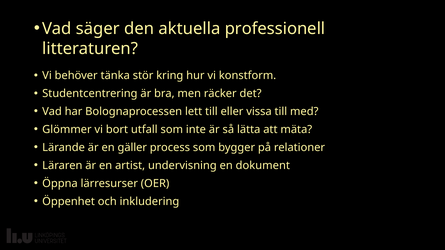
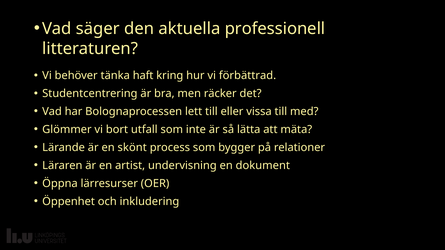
stör: stör -> haft
konstform: konstform -> förbättrad
gäller: gäller -> skönt
